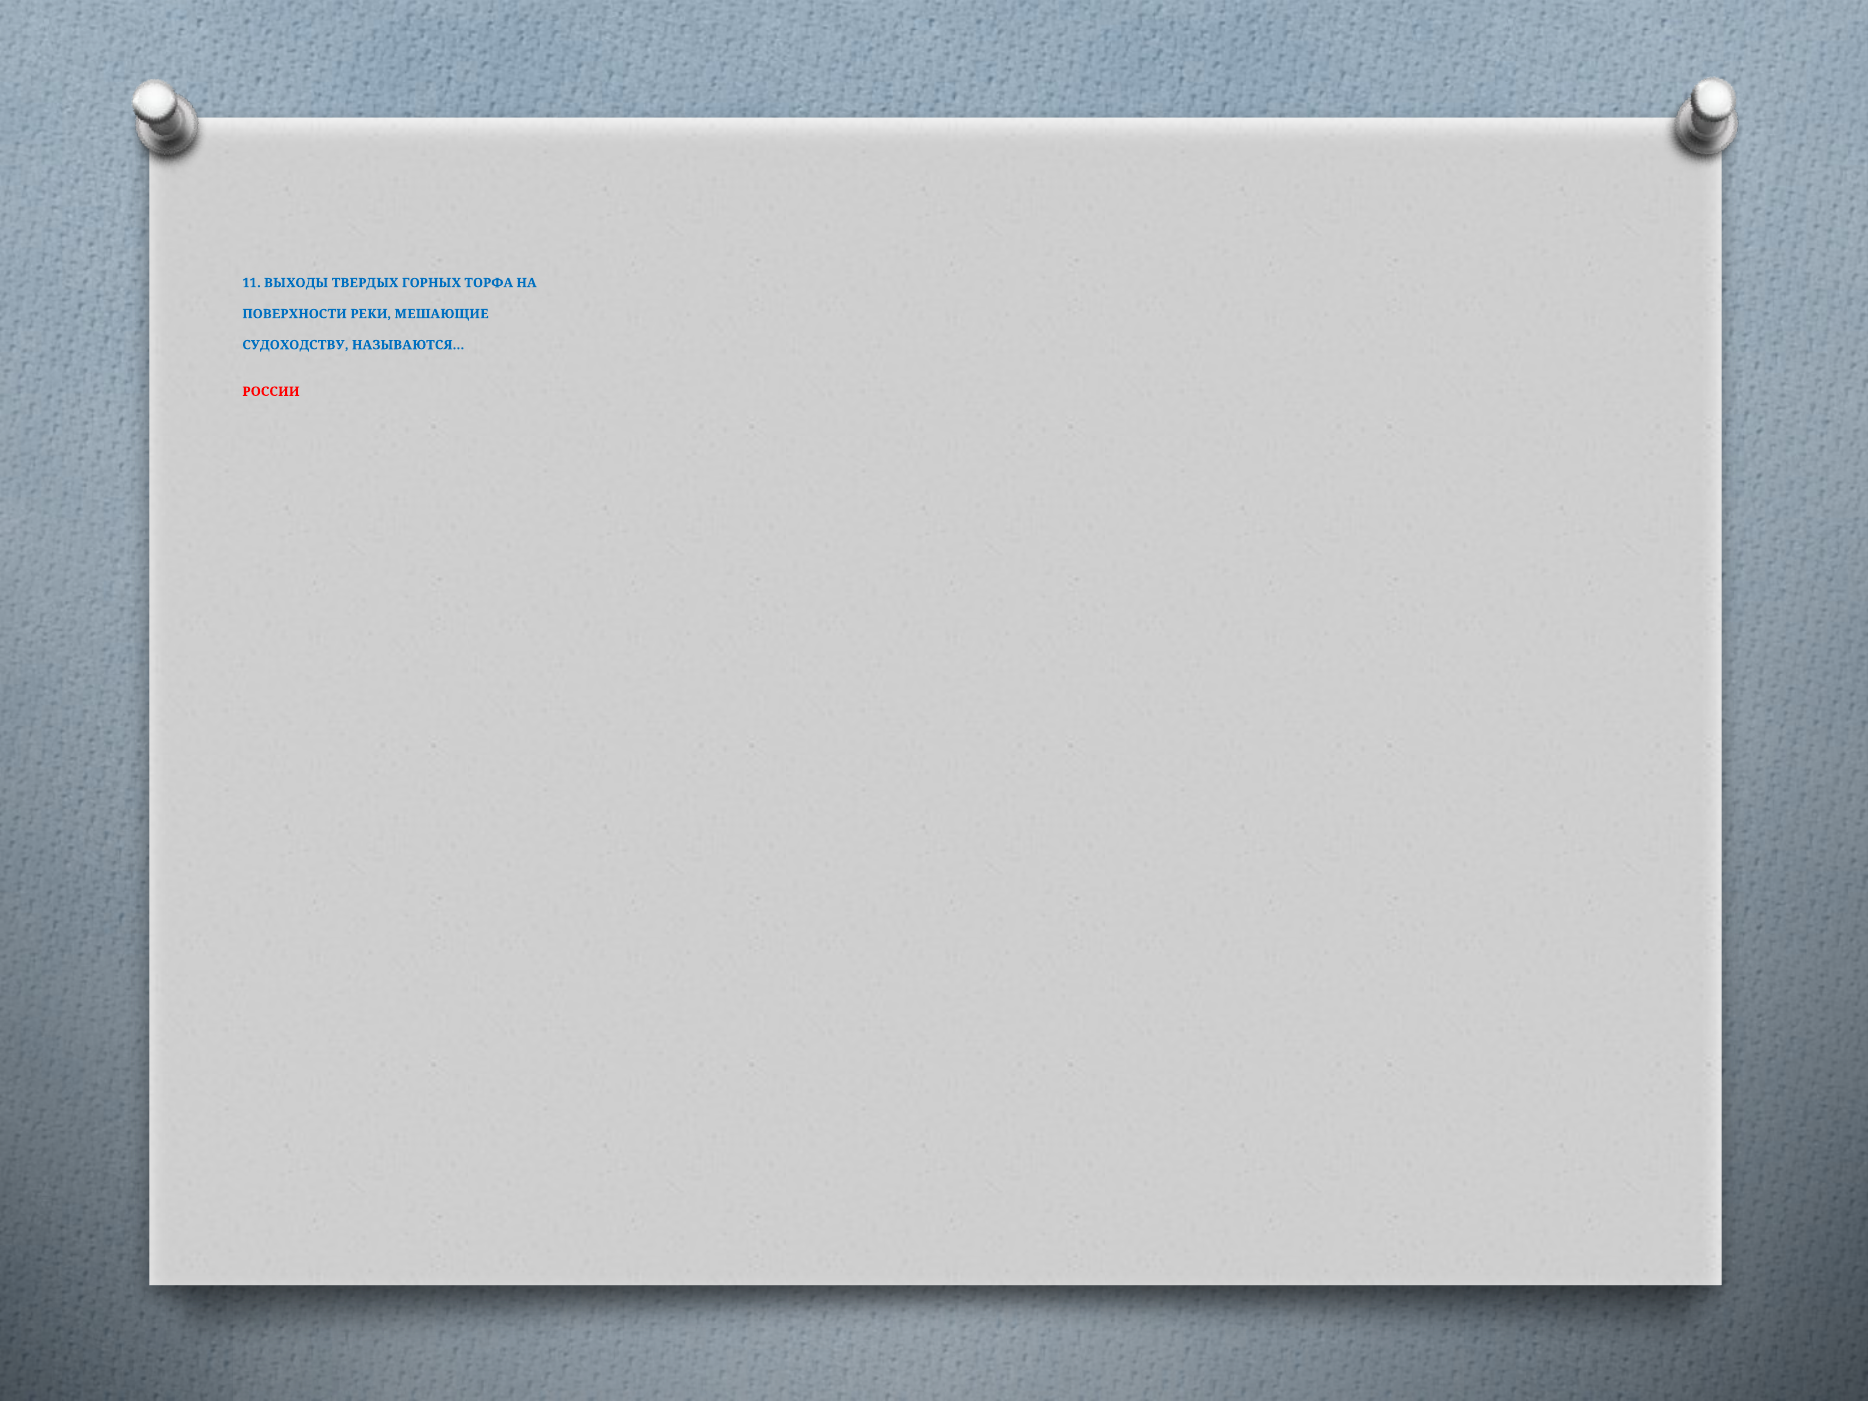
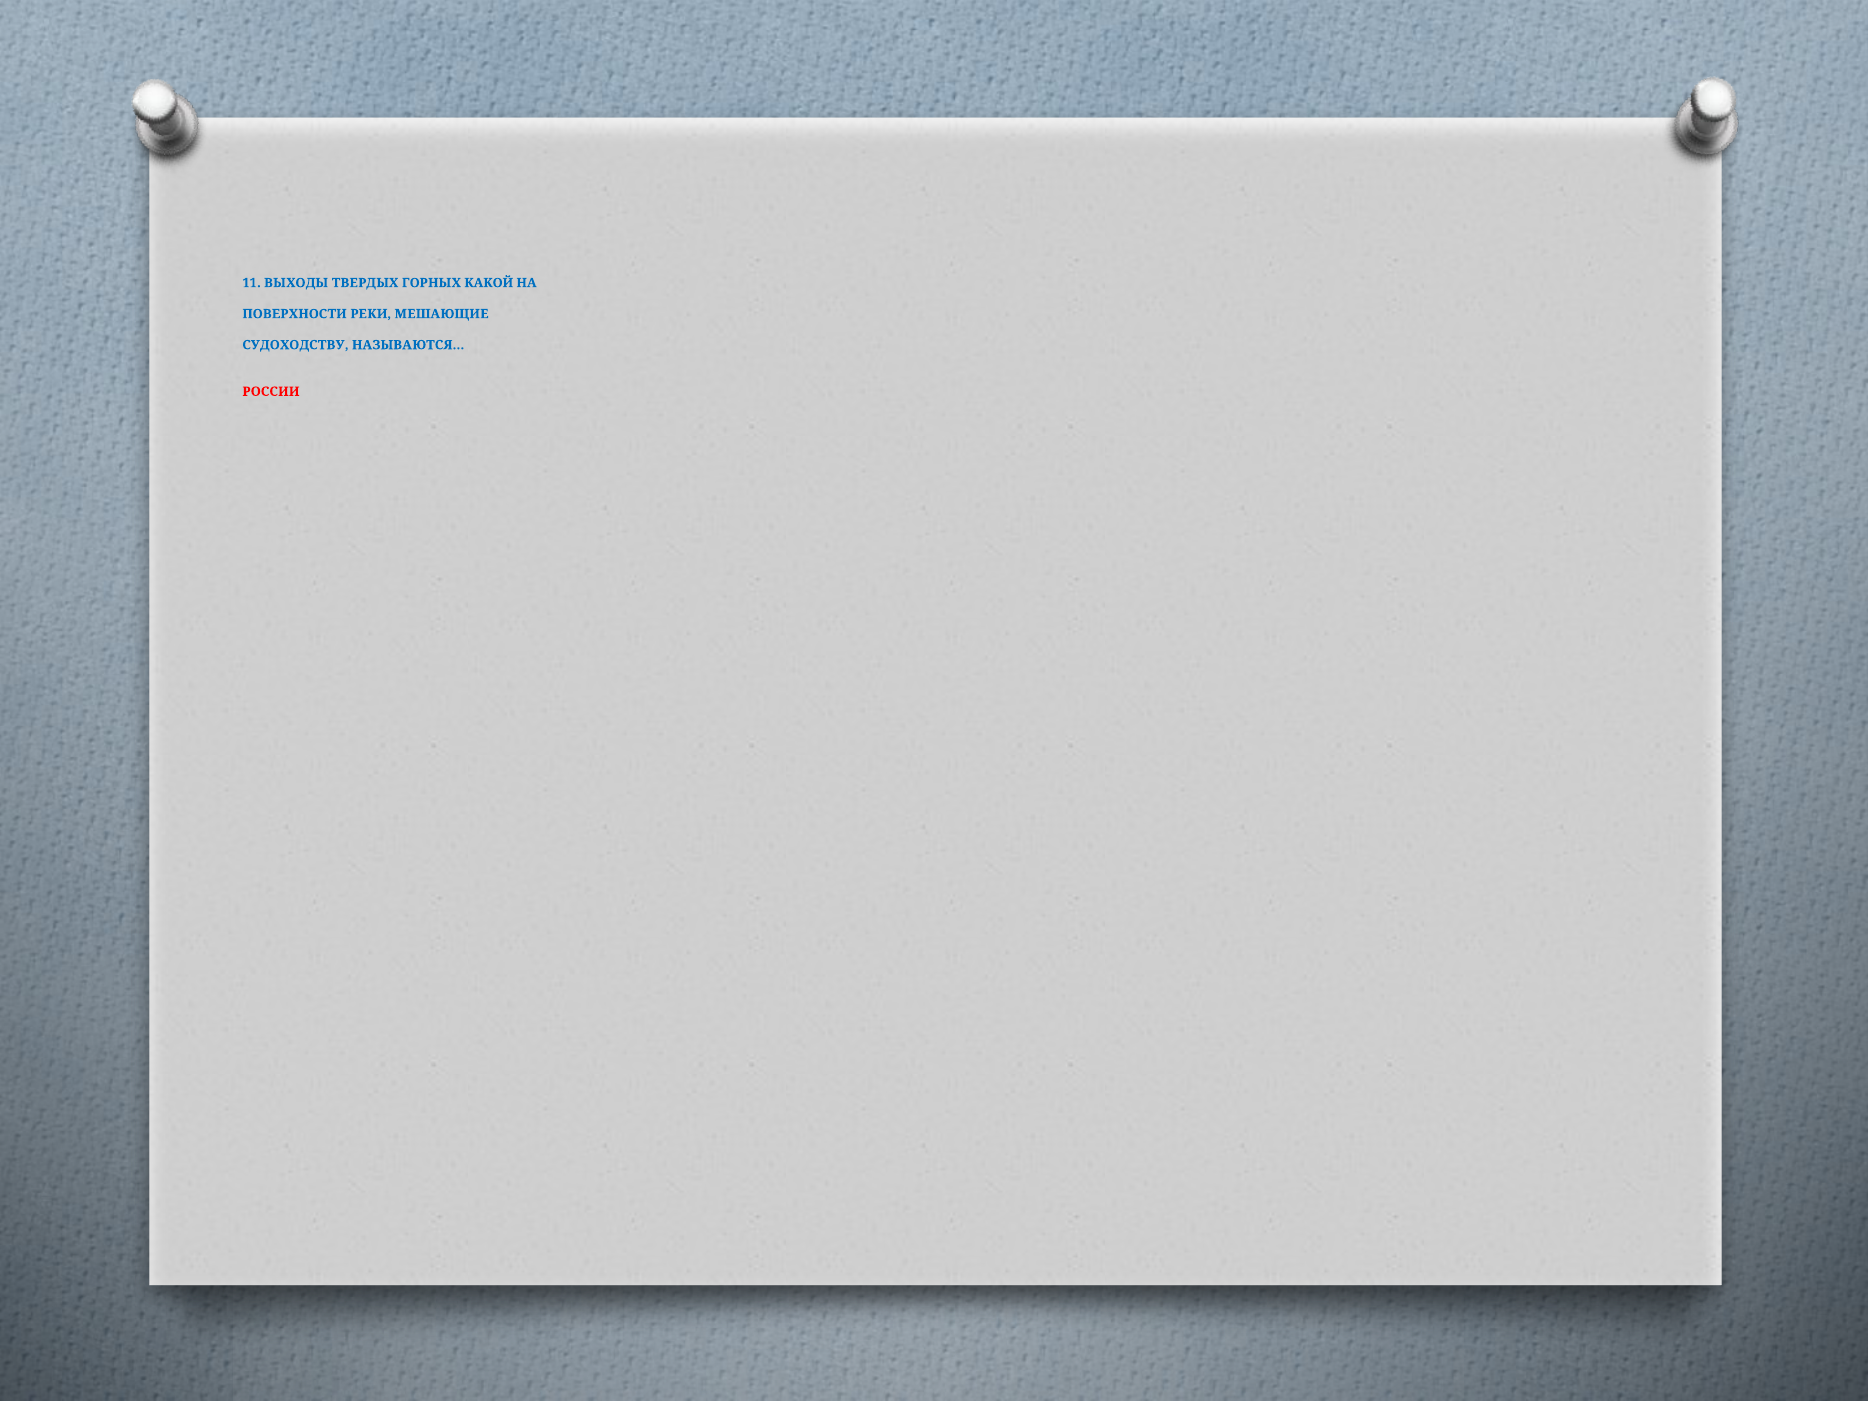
ТОРФА: ТОРФА -> КАКОЙ
